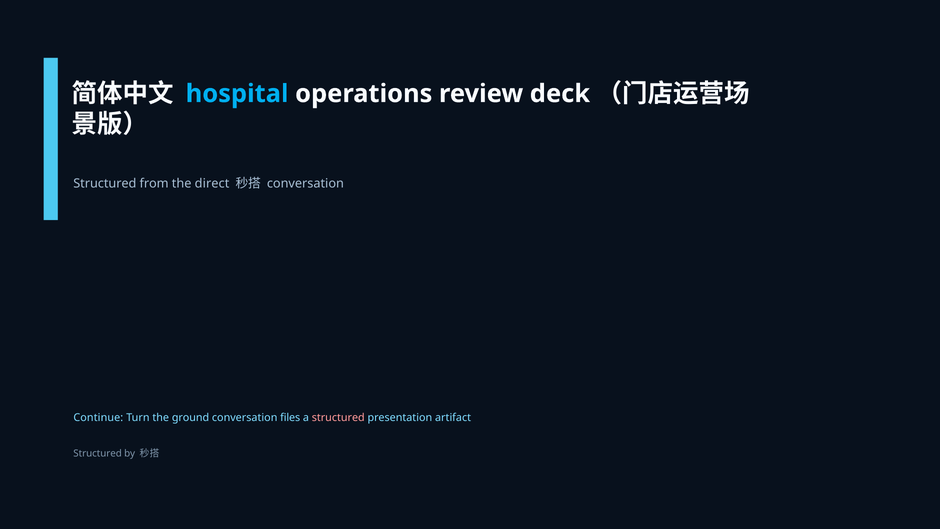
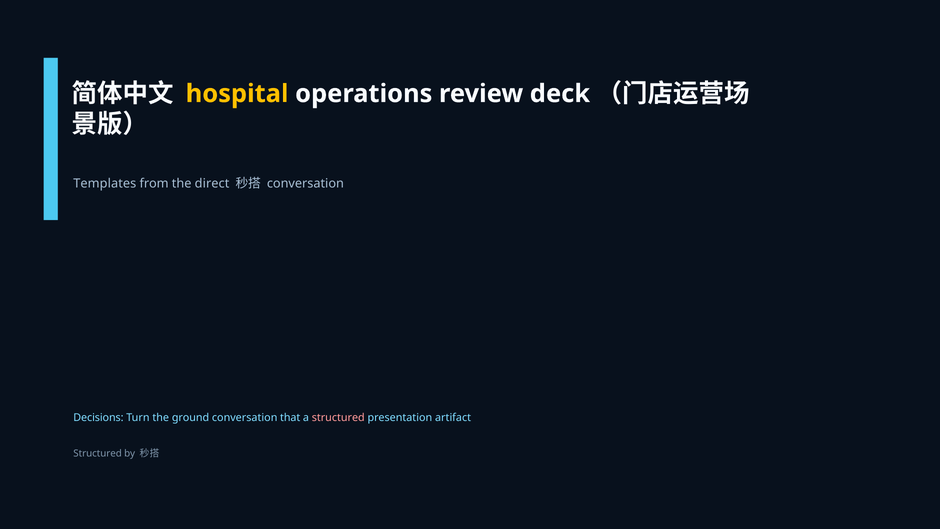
hospital colour: light blue -> yellow
Structured at (105, 183): Structured -> Templates
Continue: Continue -> Decisions
files: files -> that
